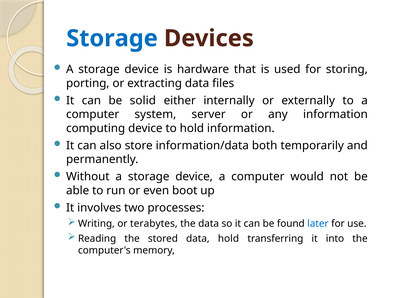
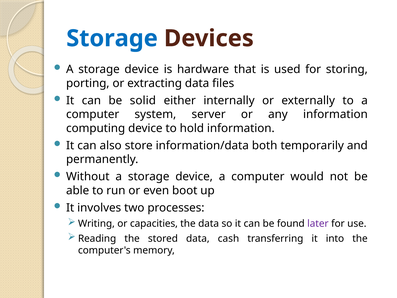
terabytes: terabytes -> capacities
later colour: blue -> purple
data hold: hold -> cash
